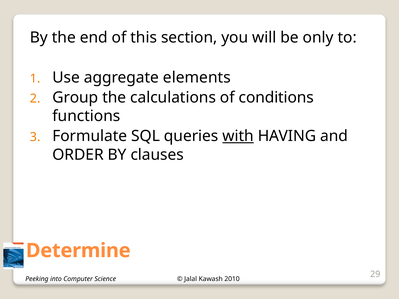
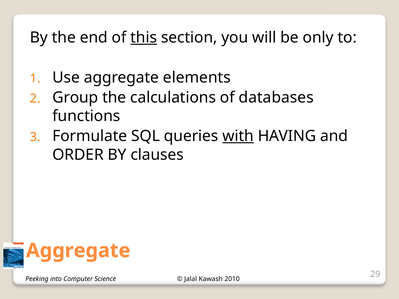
this underline: none -> present
conditions: conditions -> databases
Determine at (78, 251): Determine -> Aggregate
